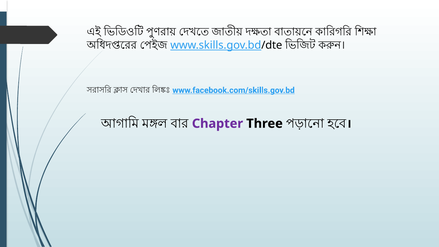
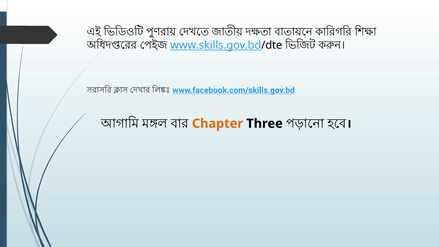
Chapter colour: purple -> orange
